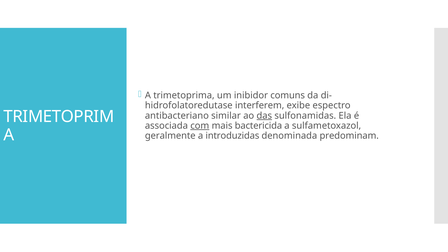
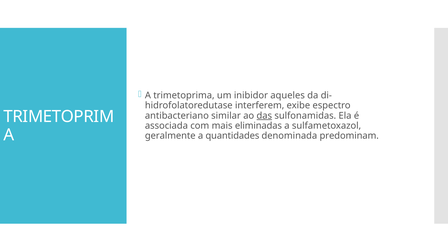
comuns: comuns -> aqueles
com underline: present -> none
bactericida: bactericida -> eliminadas
introduzidas: introduzidas -> quantidades
